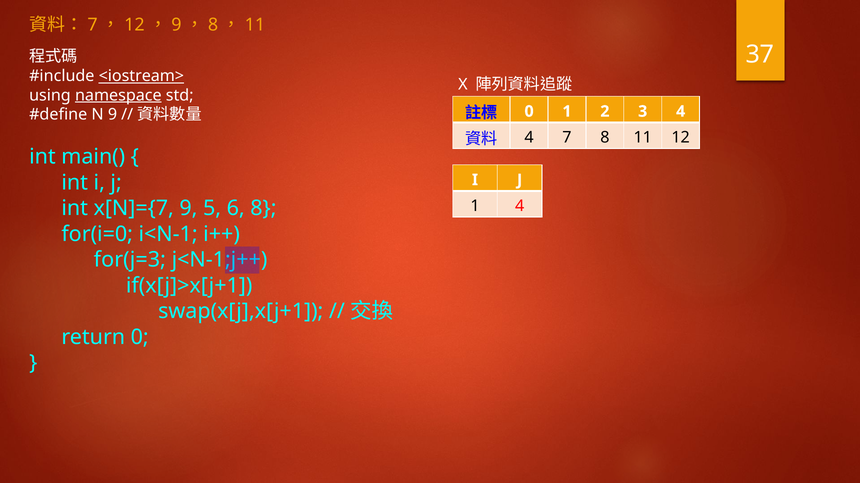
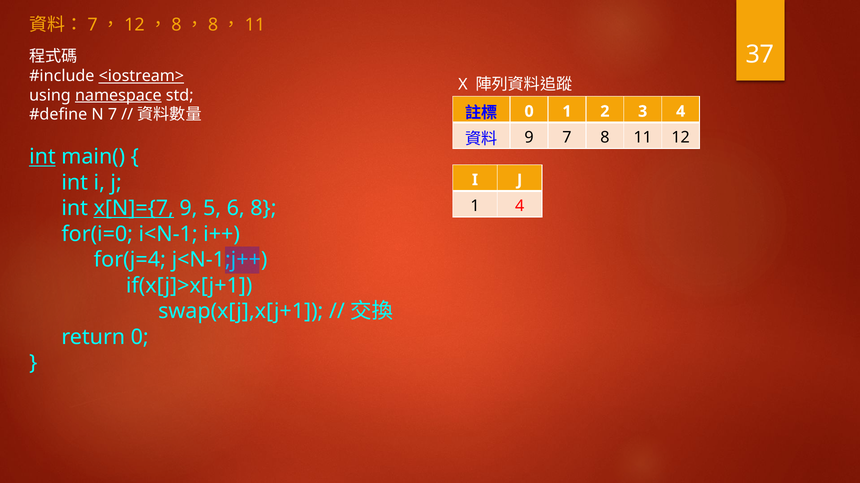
9 at (176, 25): 9 -> 8
N 9: 9 -> 7
4 at (529, 138): 4 -> 9
int at (42, 157) underline: none -> present
x[N]={7 underline: none -> present
for(j=3: for(j=3 -> for(j=4
